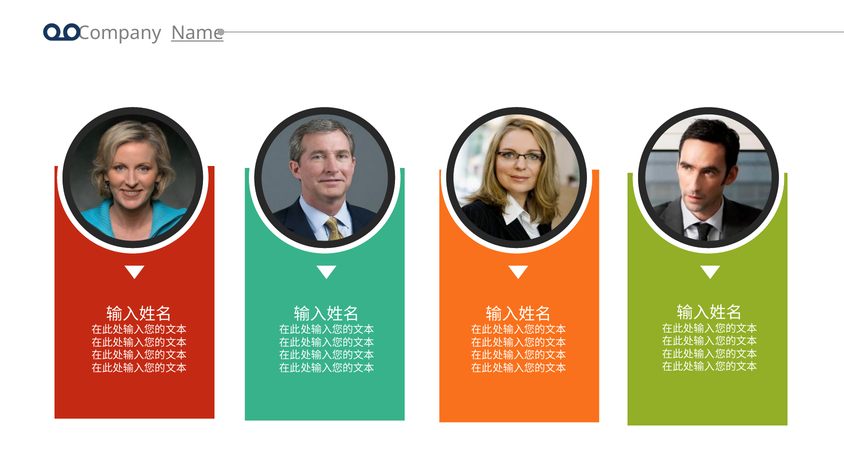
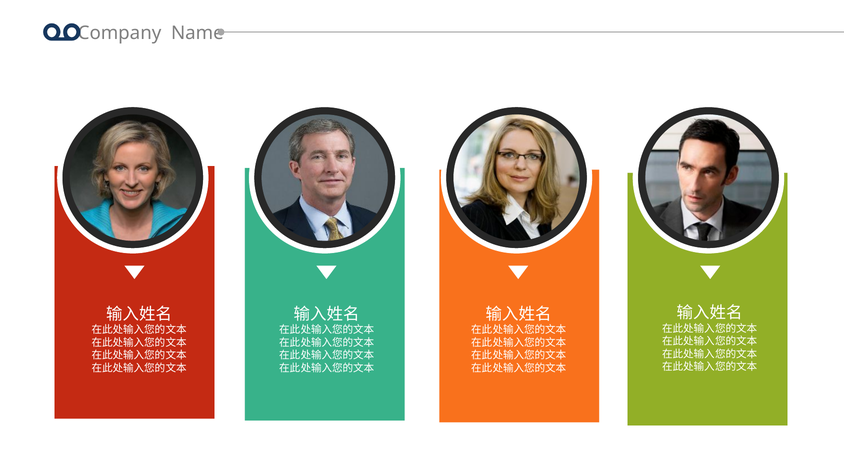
Name underline: present -> none
